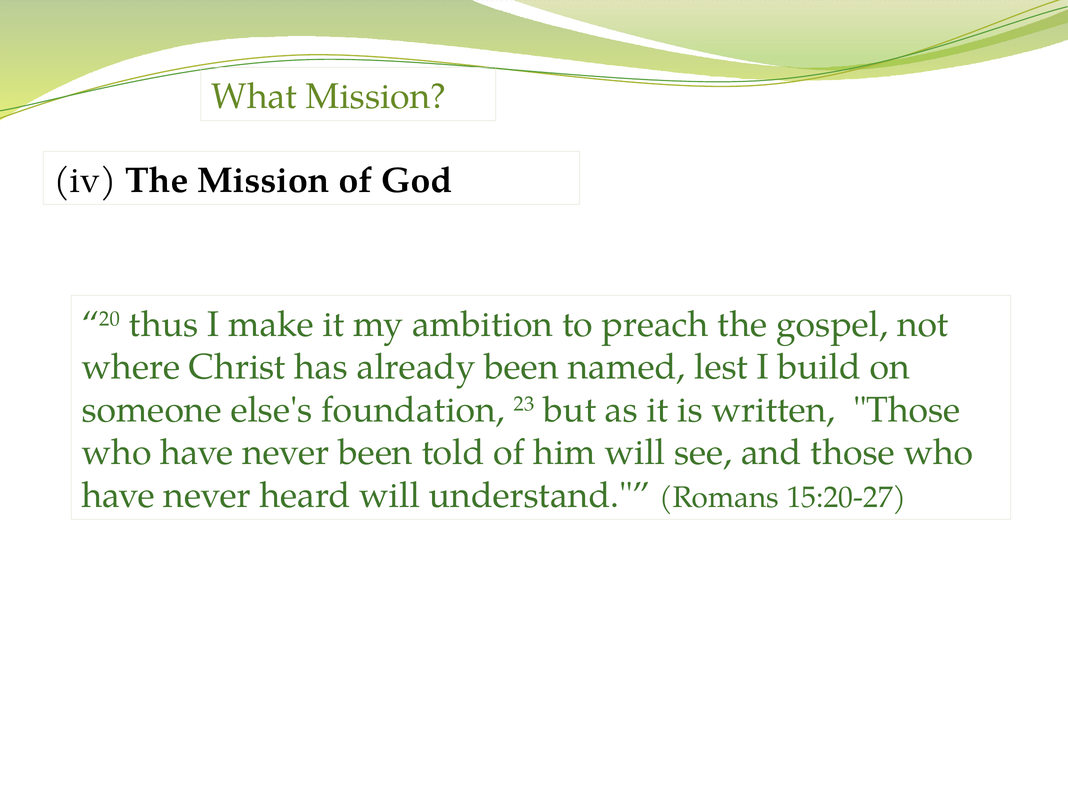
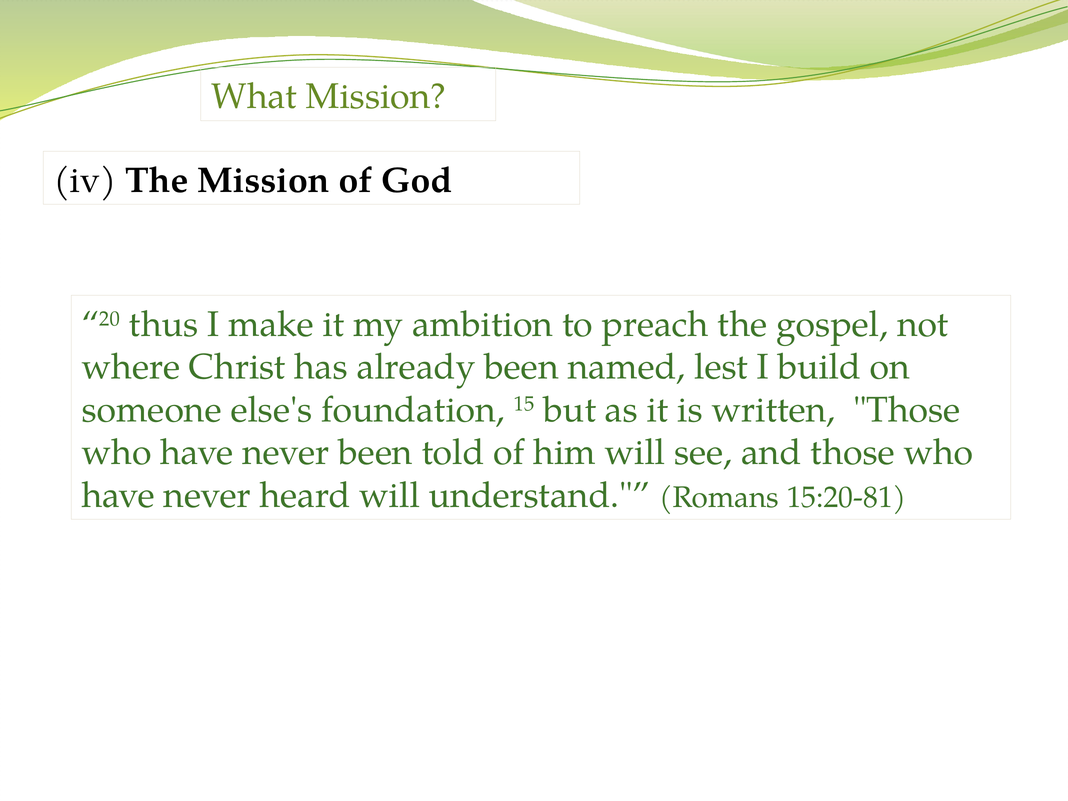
23: 23 -> 15
15:20-27: 15:20-27 -> 15:20-81
